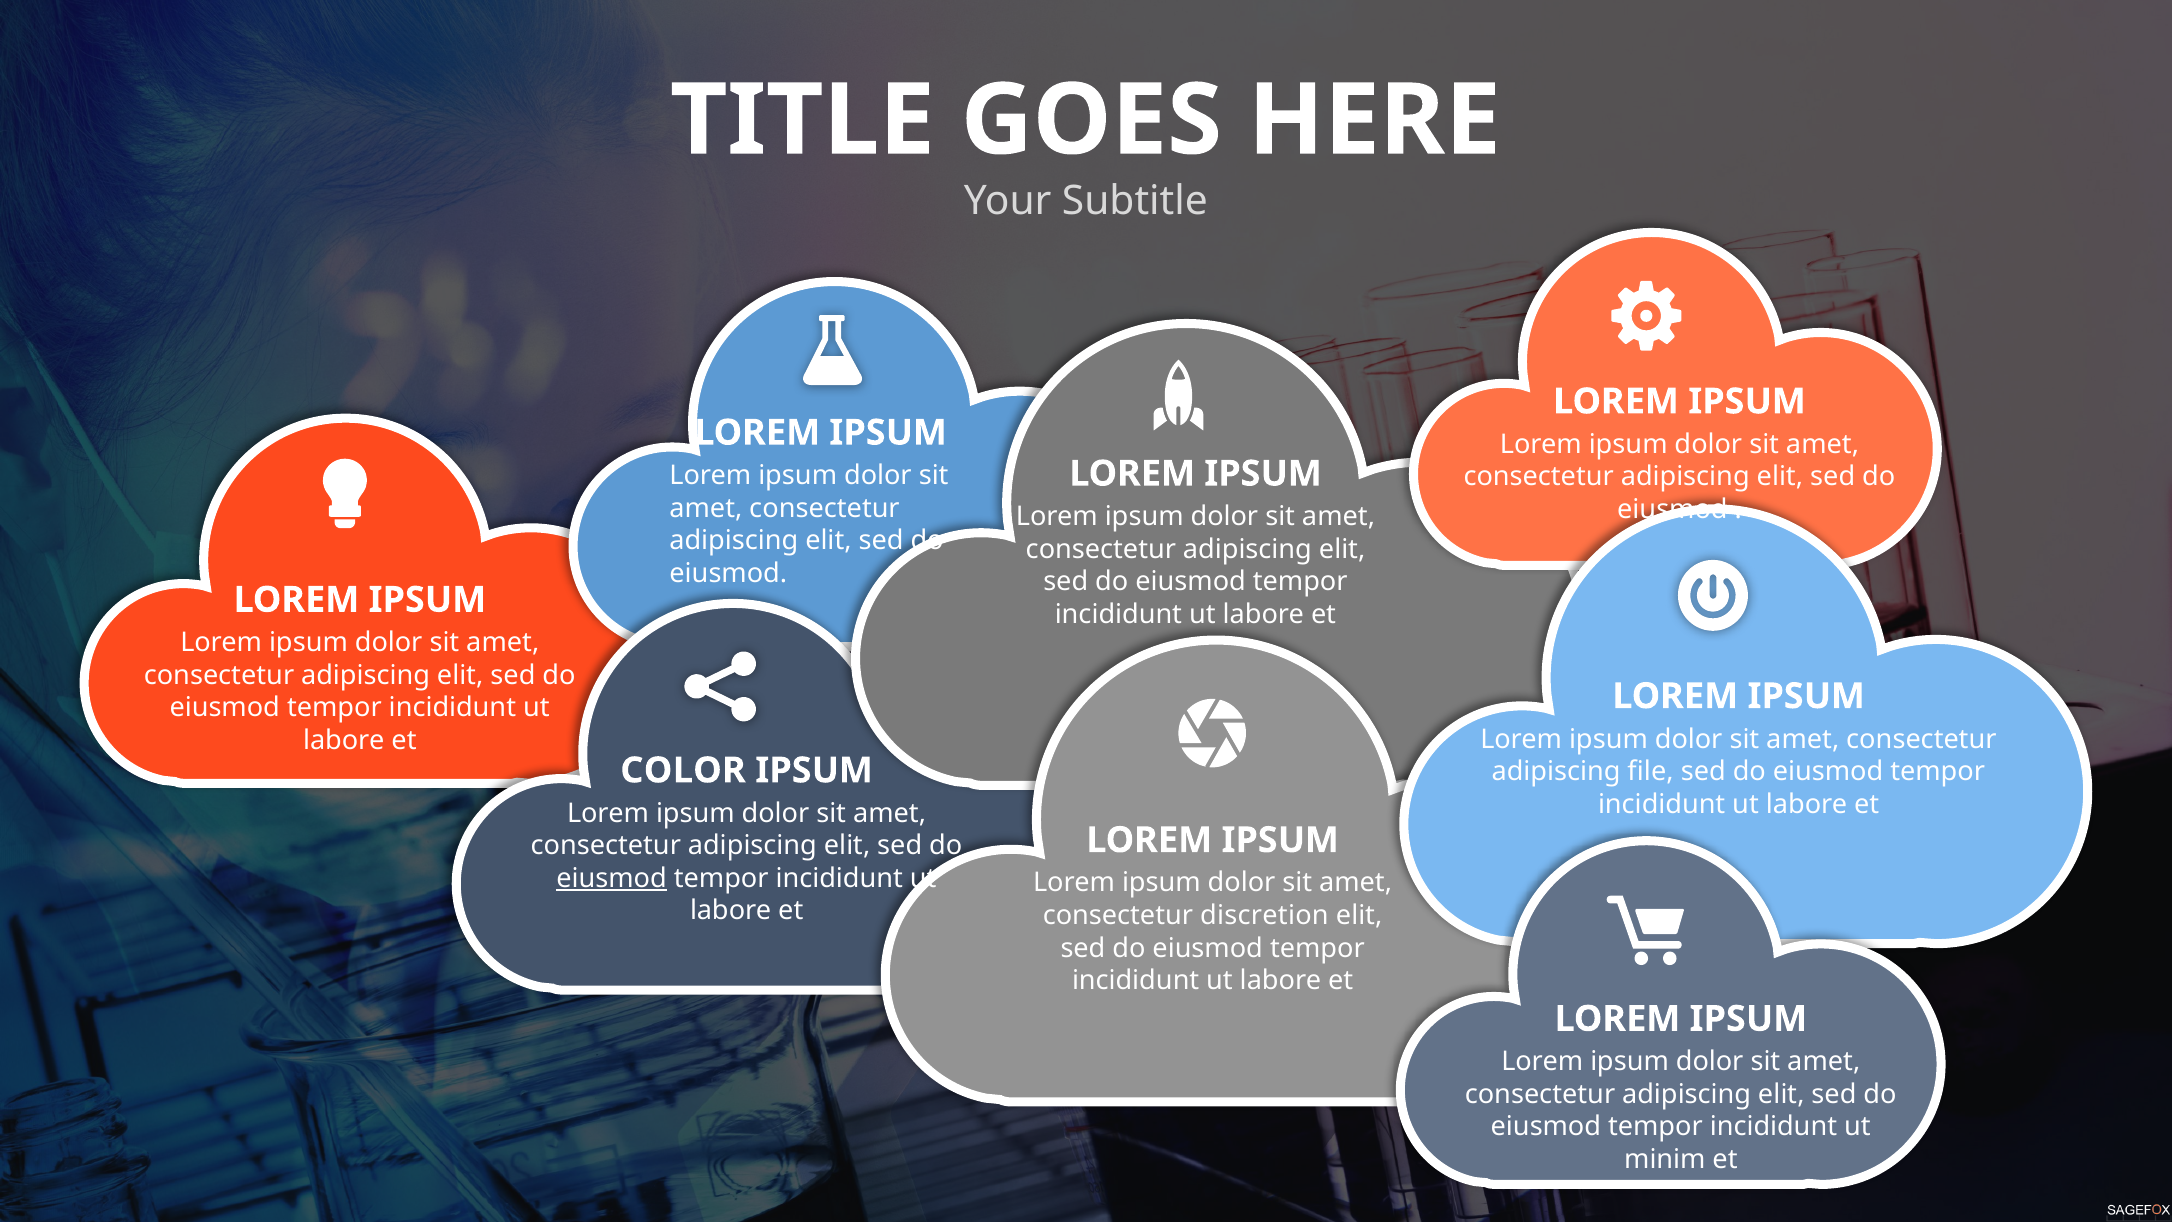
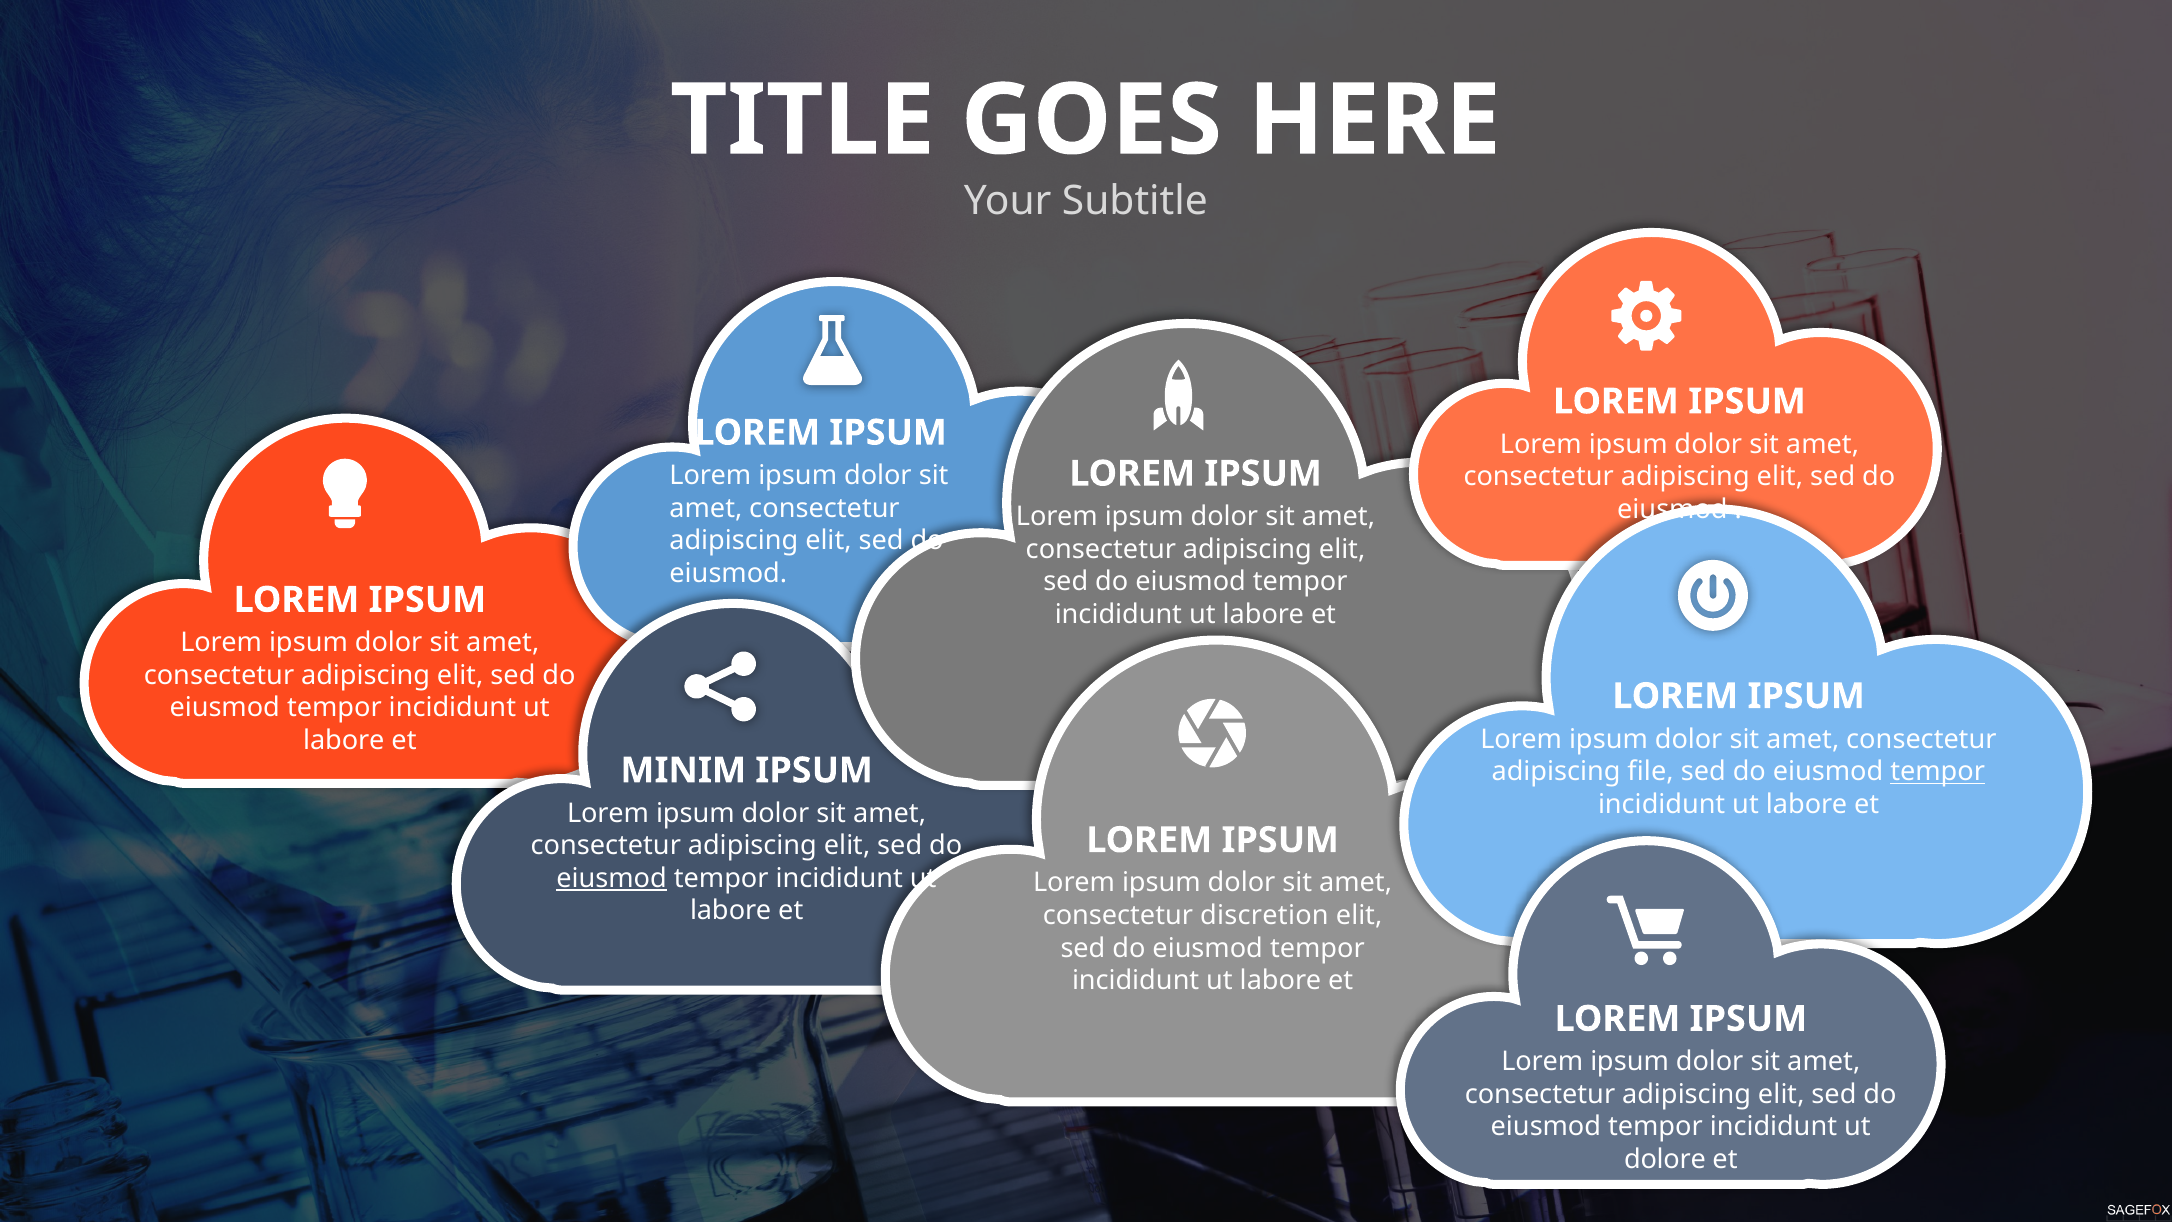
tempor at (1938, 771) underline: none -> present
COLOR: COLOR -> MINIM
minim: minim -> dolore
